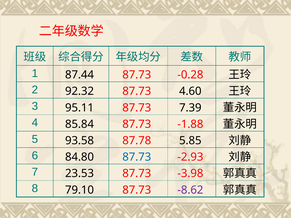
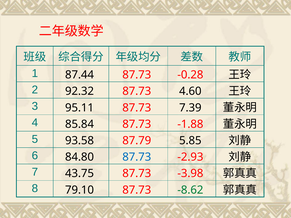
87.78: 87.78 -> 87.79
23.53: 23.53 -> 43.75
-8.62 colour: purple -> green
